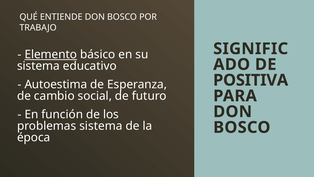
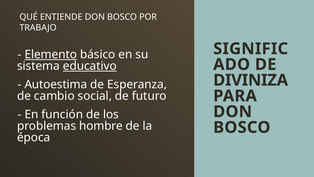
educativo underline: none -> present
POSITIVA: POSITIVA -> DIVINIZA
problemas sistema: sistema -> hombre
